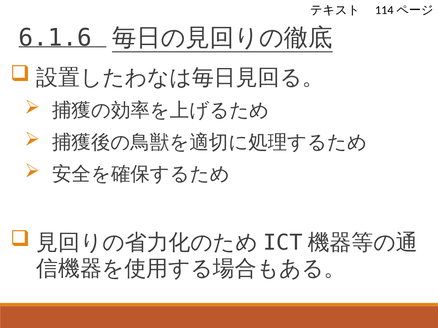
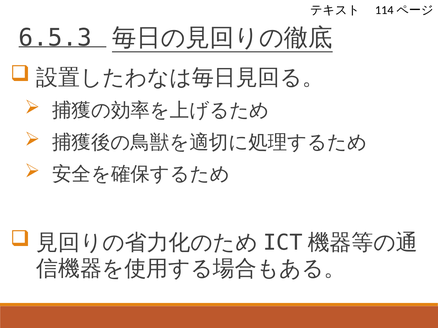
6.1.6: 6.1.6 -> 6.5.3
